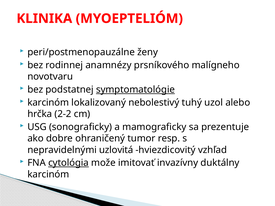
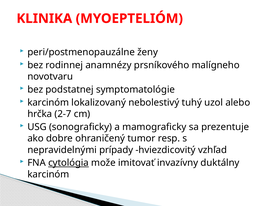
symptomatológie underline: present -> none
2-2: 2-2 -> 2-7
uzlovitá: uzlovitá -> prípady
